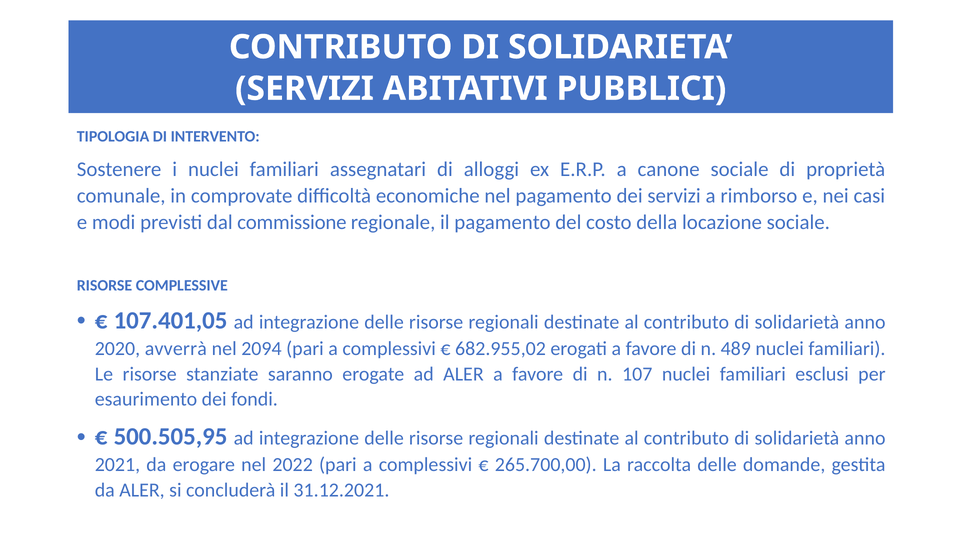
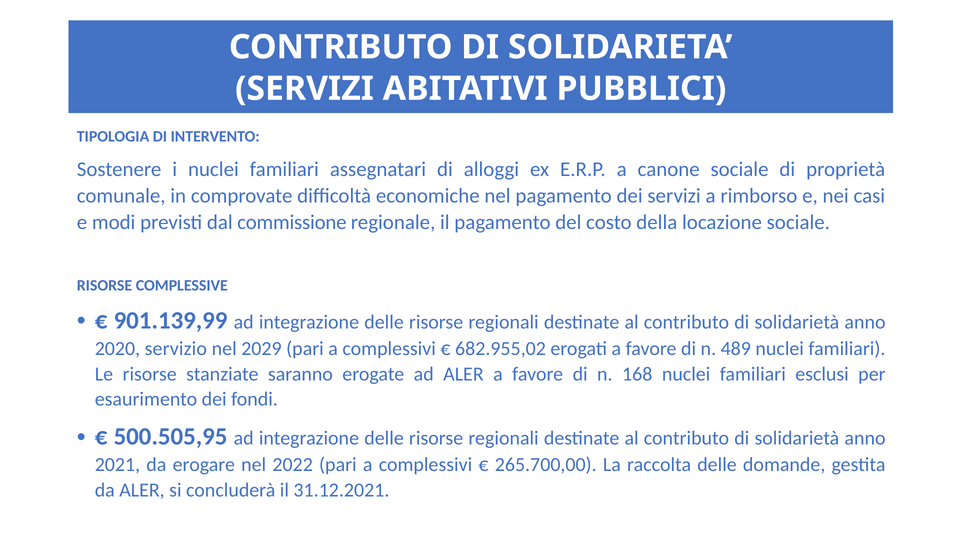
107.401,05: 107.401,05 -> 901.139,99
avverrà: avverrà -> servizio
2094: 2094 -> 2029
107: 107 -> 168
